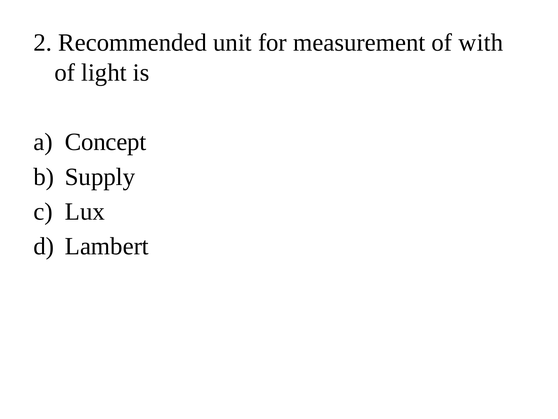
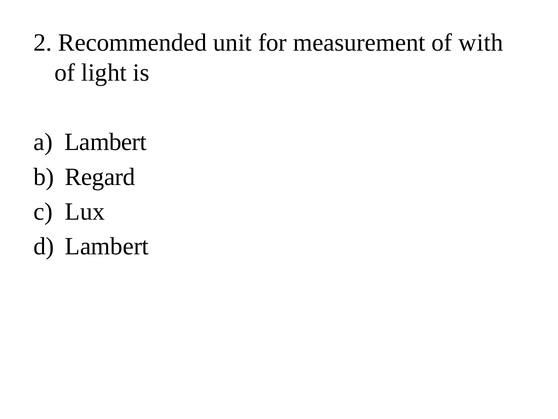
Concept at (106, 142): Concept -> Lambert
Supply: Supply -> Regard
